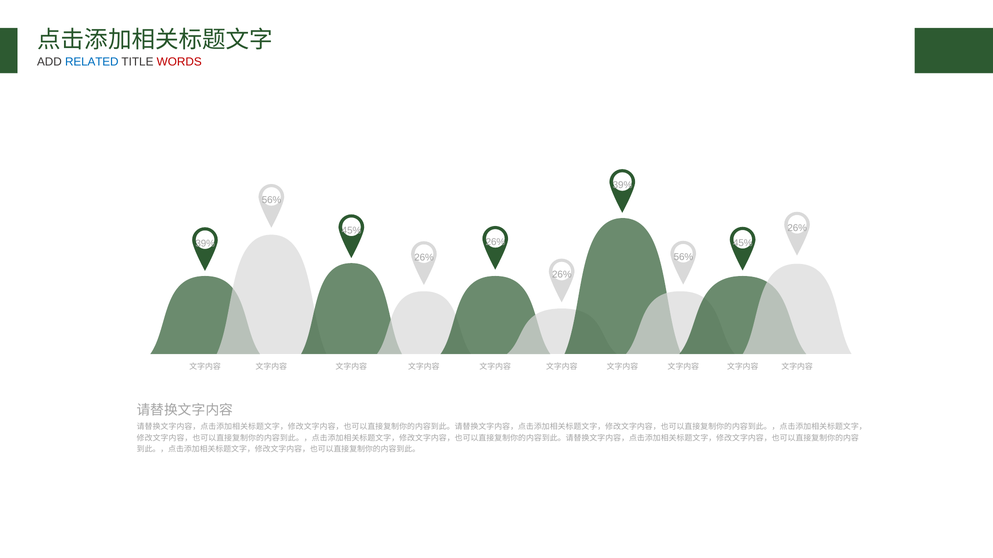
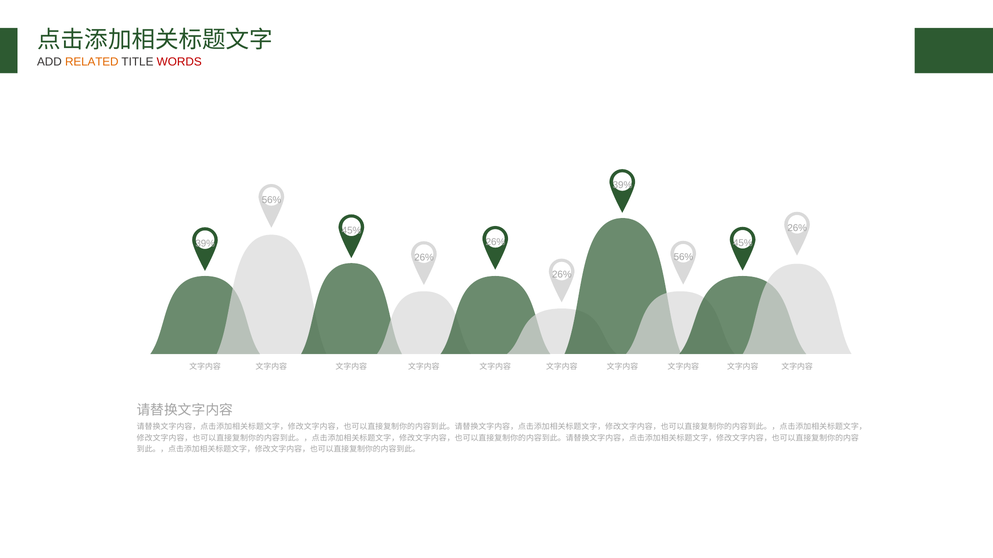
RELATED colour: blue -> orange
